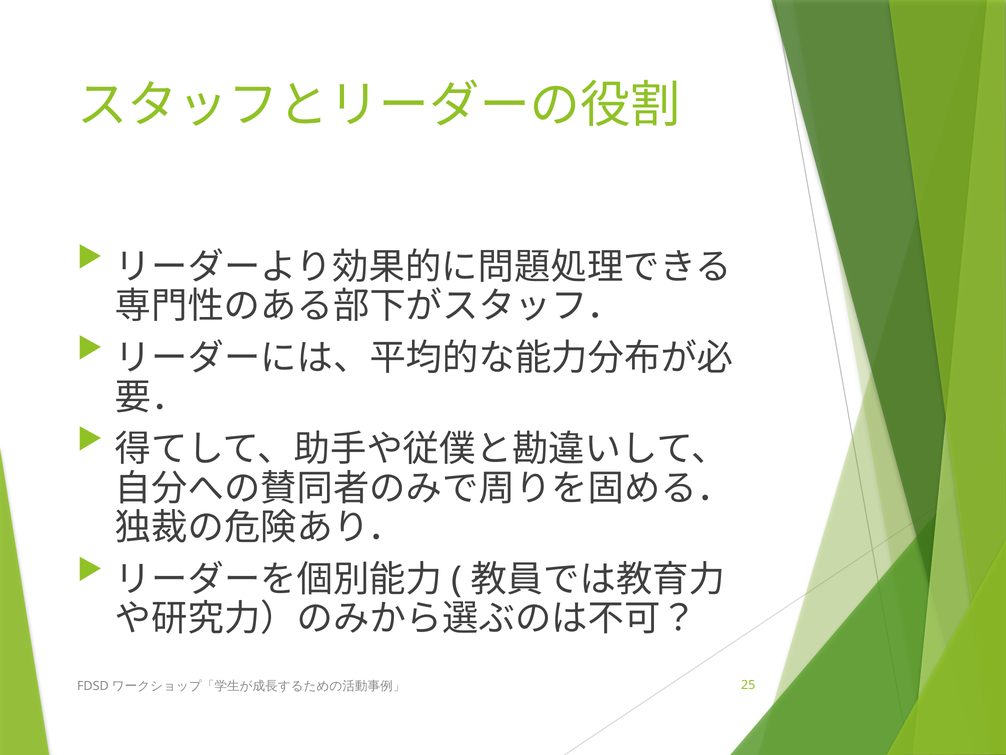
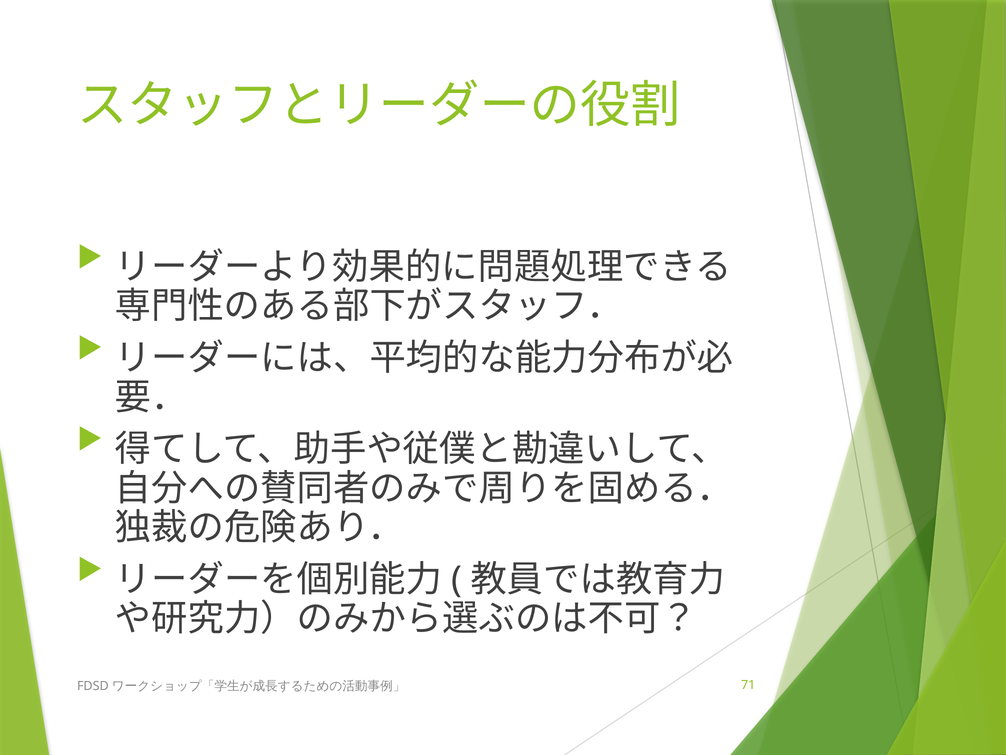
25: 25 -> 71
